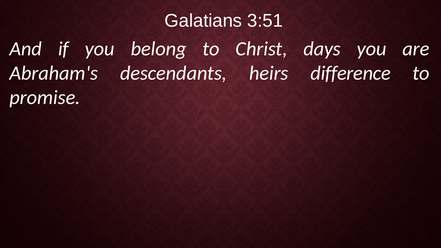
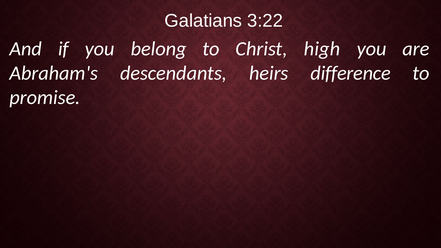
3:51: 3:51 -> 3:22
days: days -> high
